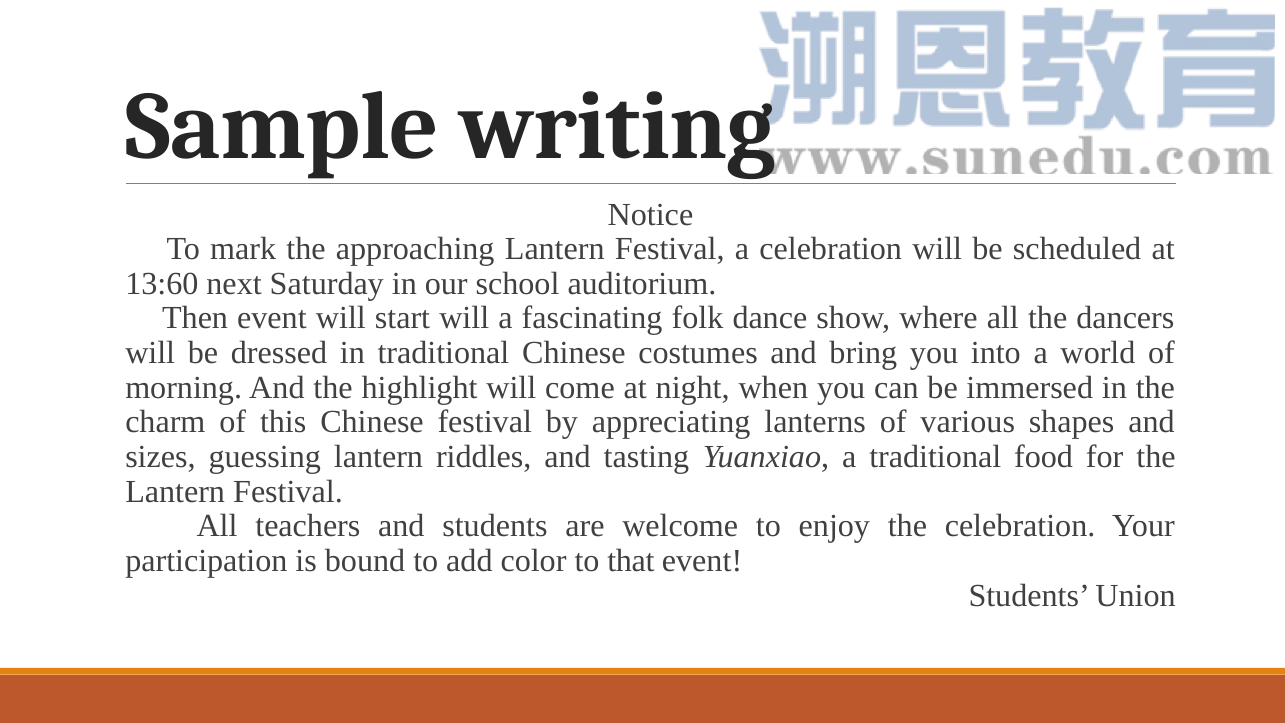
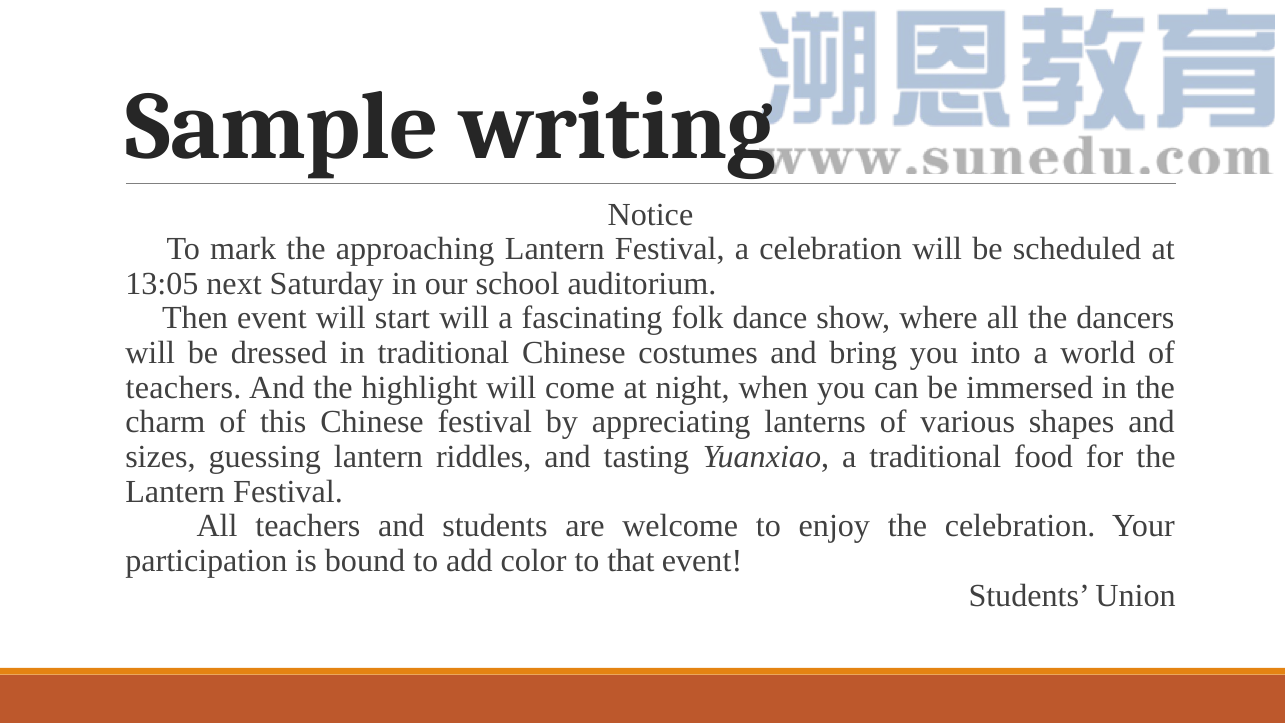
13:60: 13:60 -> 13:05
morning at (184, 387): morning -> teachers
